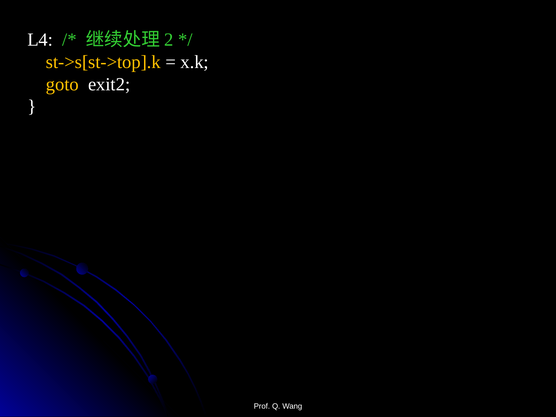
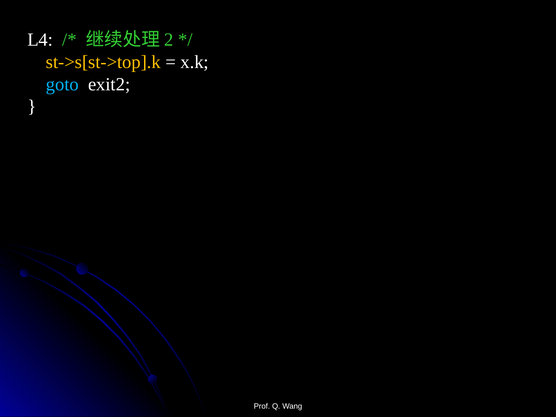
goto colour: yellow -> light blue
